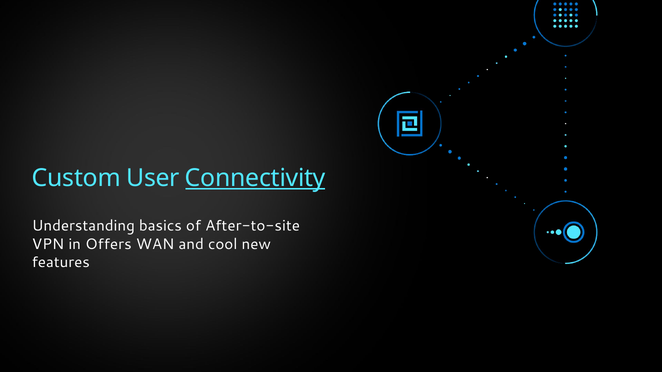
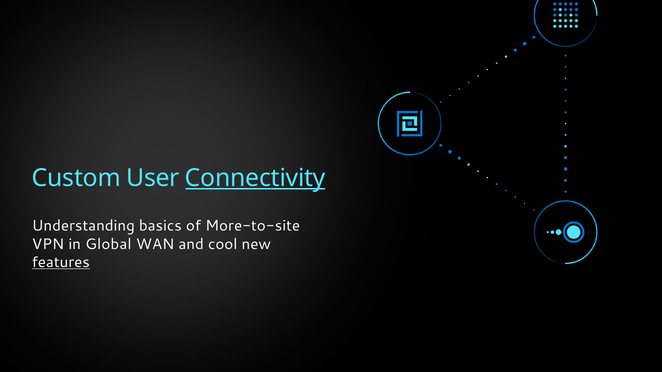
After-to-site: After-to-site -> More-to-site
Offers: Offers -> Global
features underline: none -> present
